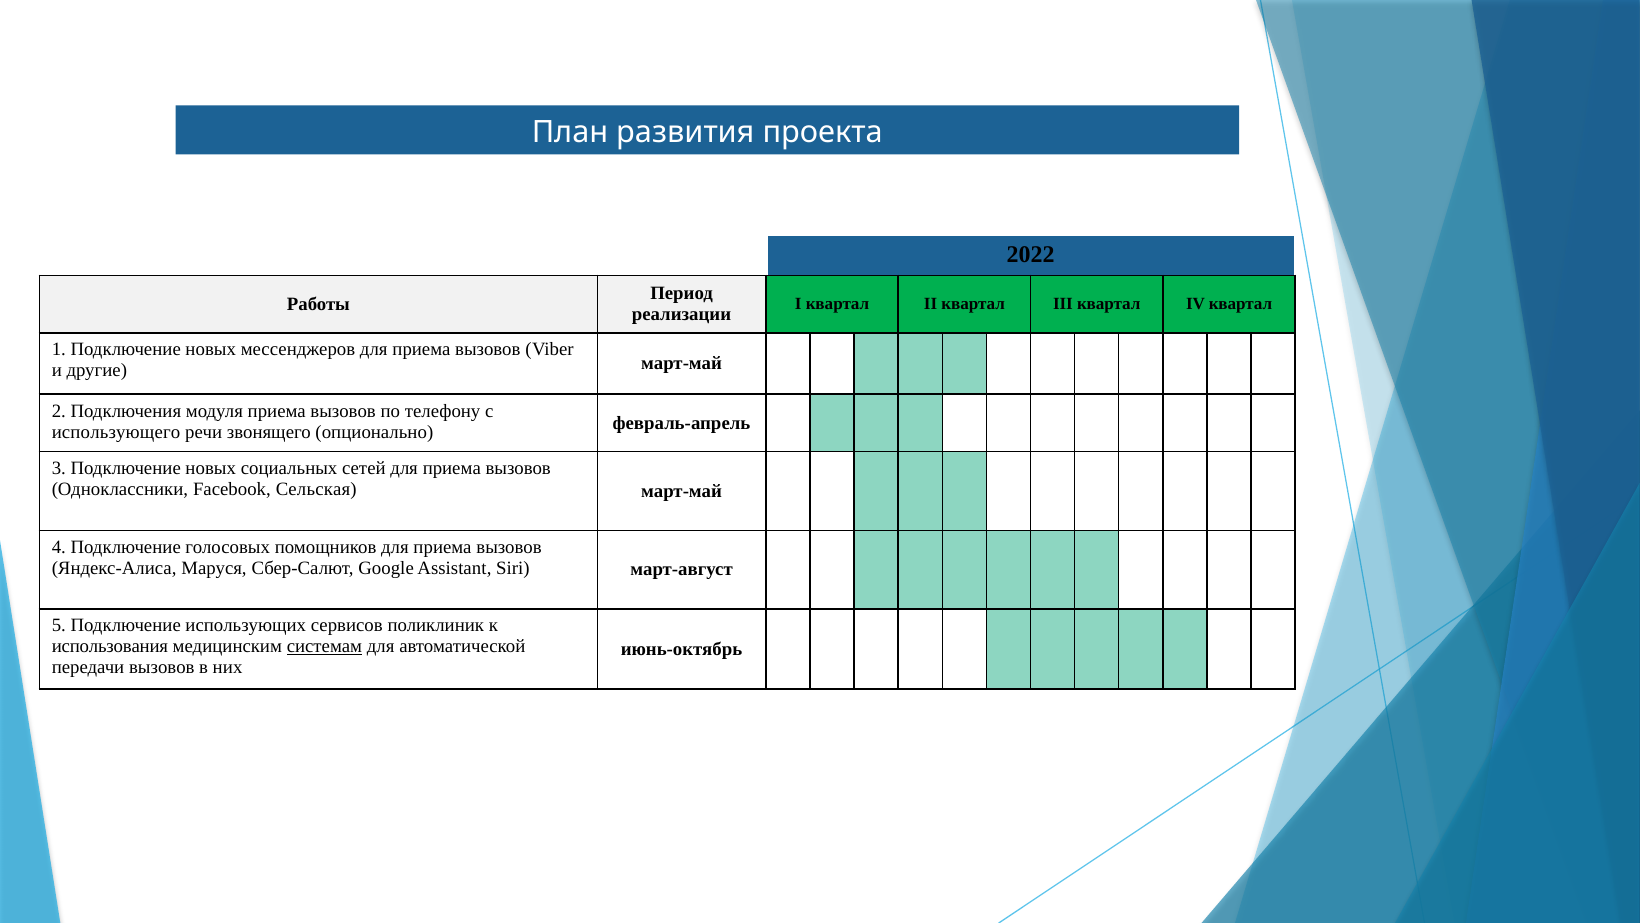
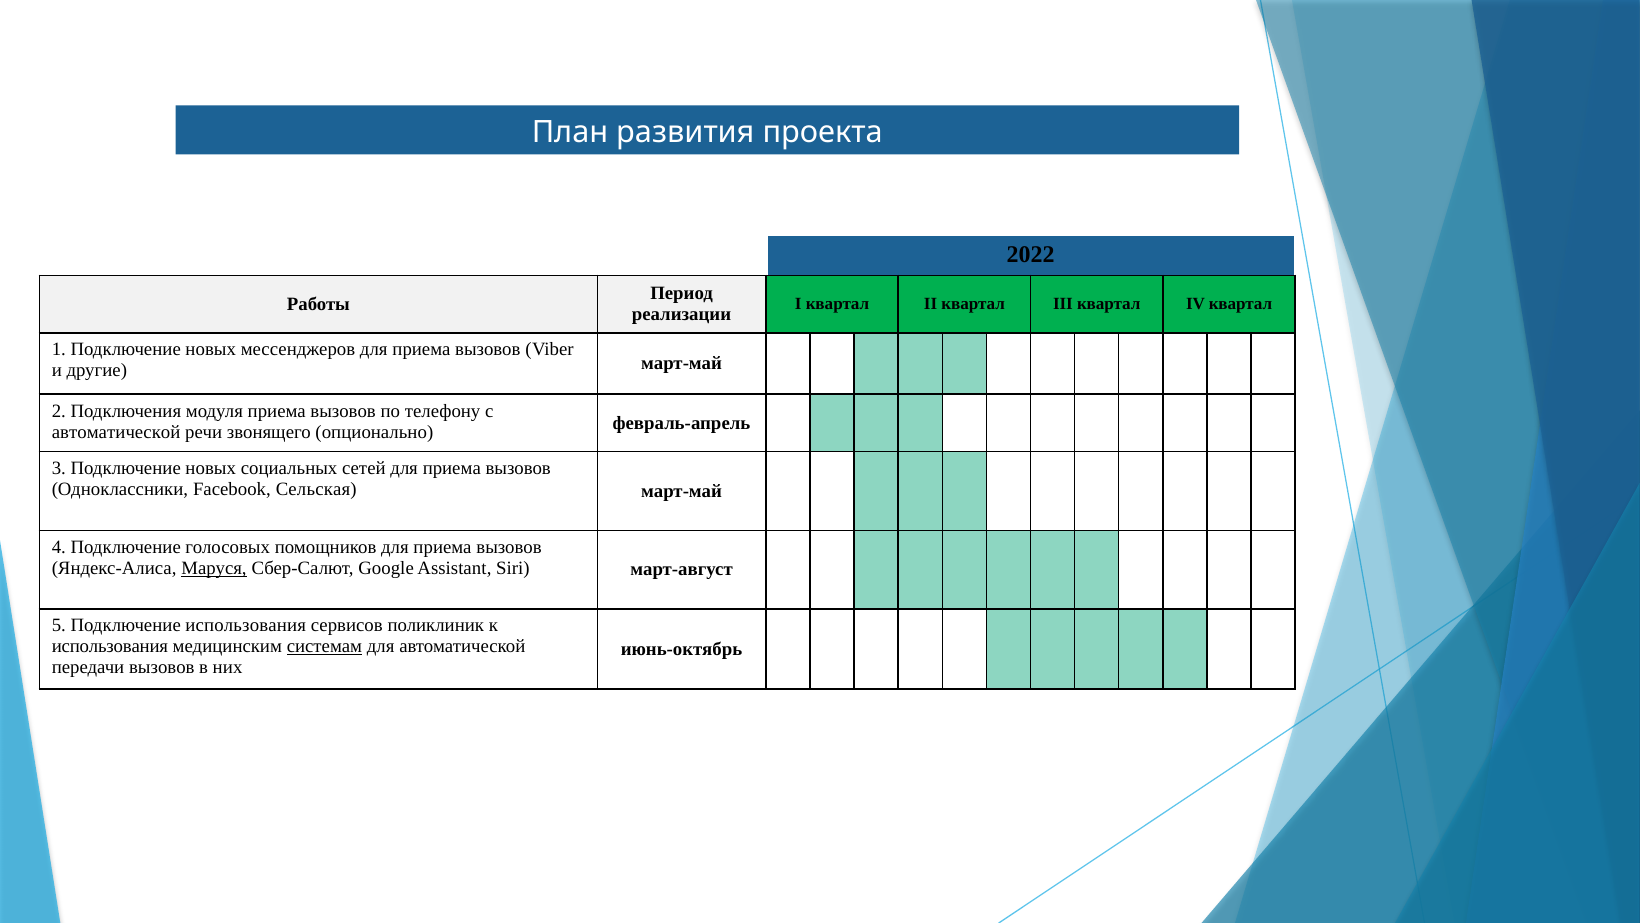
использующего at (116, 432): использующего -> автоматической
Маруся underline: none -> present
Подключение использующих: использующих -> использования
